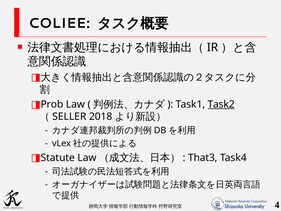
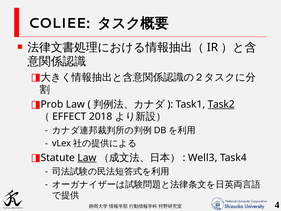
SELLER: SELLER -> EFFECT
Law at (87, 158) underline: none -> present
That3: That3 -> Well3
